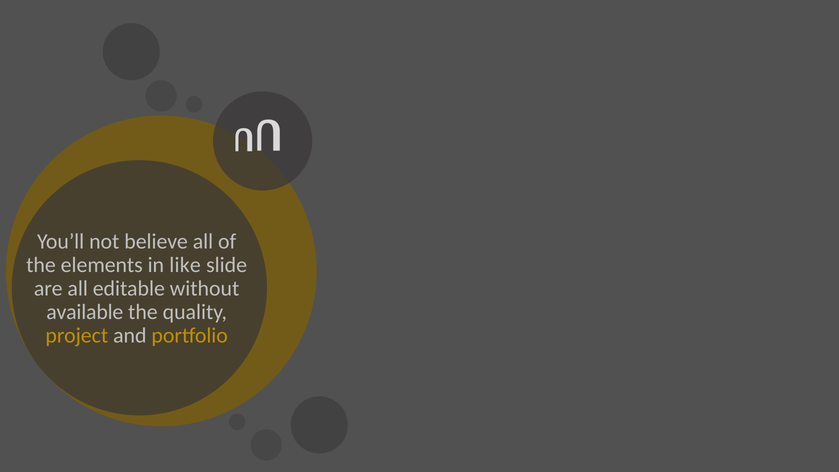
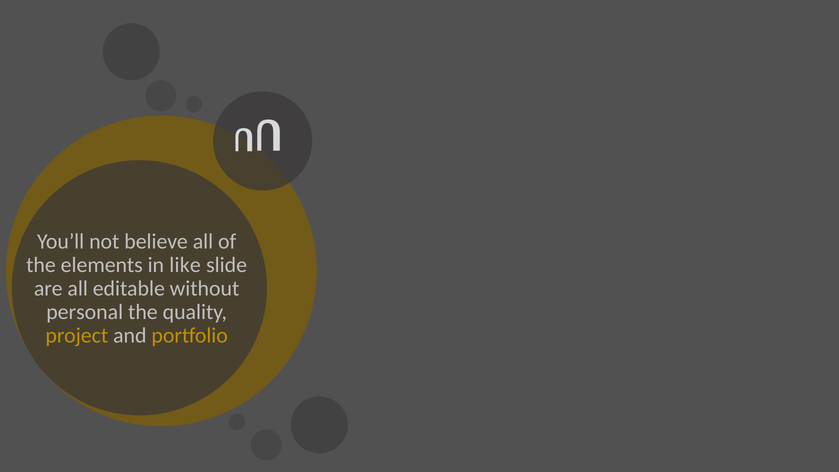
available: available -> personal
